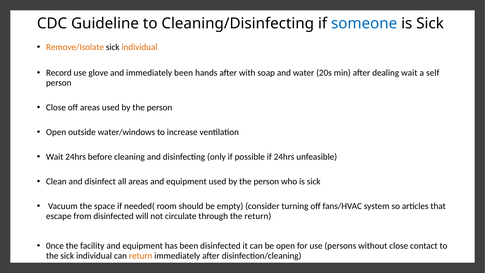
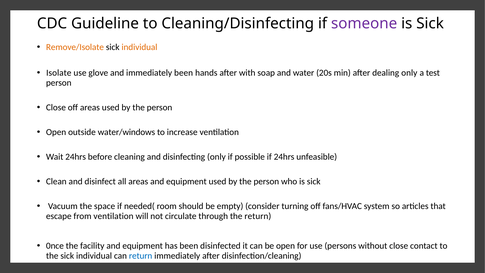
someone colour: blue -> purple
Record: Record -> Isolate
dealing wait: wait -> only
self: self -> test
from disinfected: disinfected -> ventilation
return at (141, 256) colour: orange -> blue
